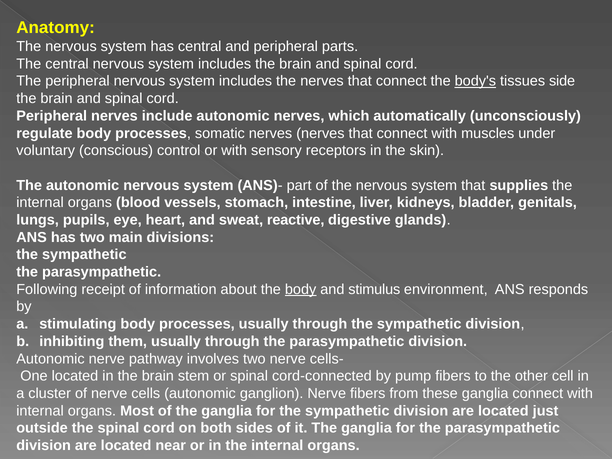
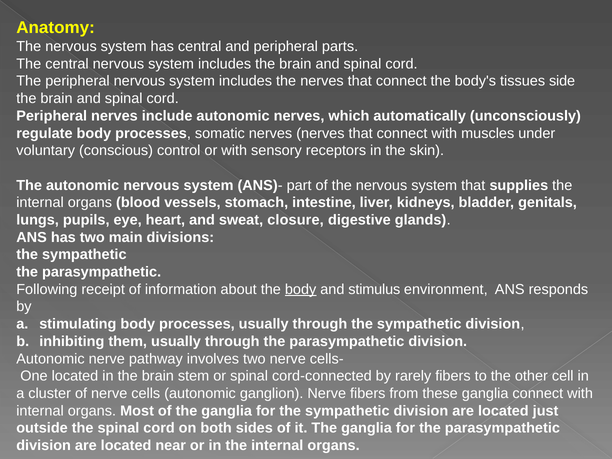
body's underline: present -> none
reactive: reactive -> closure
pump: pump -> rarely
